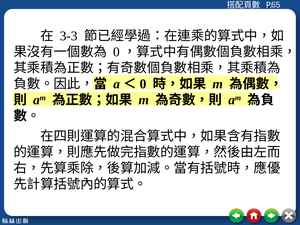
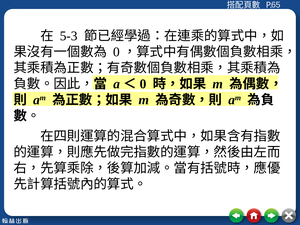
3-3: 3-3 -> 5-3
